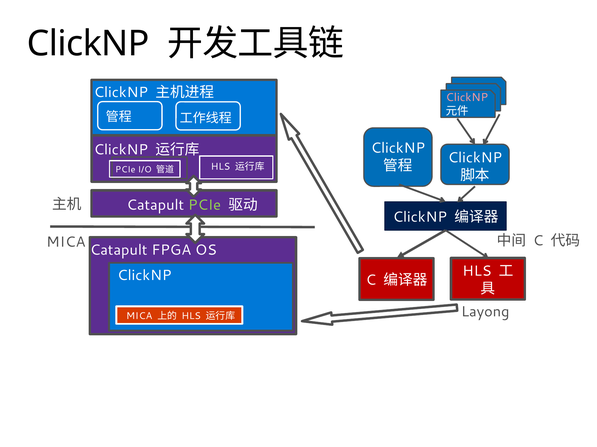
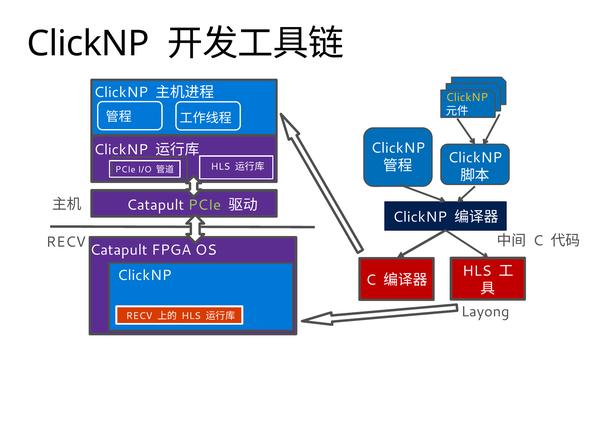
ClickNP at (467, 98) colour: pink -> yellow
MICA at (66, 242): MICA -> RECV
MICA at (139, 316): MICA -> RECV
